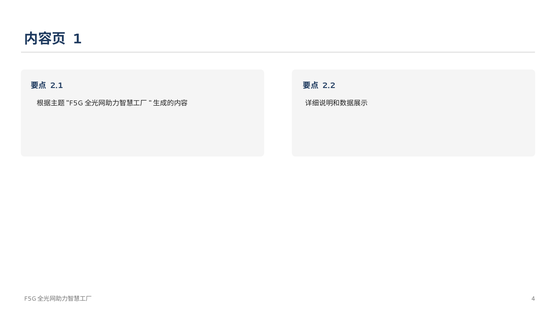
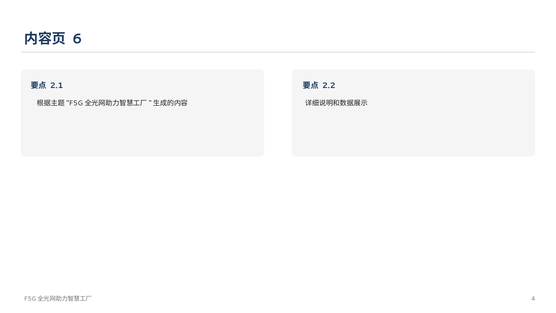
1: 1 -> 6
